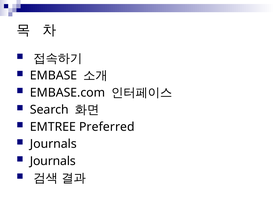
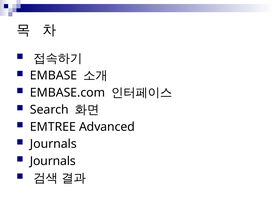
Preferred: Preferred -> Advanced
